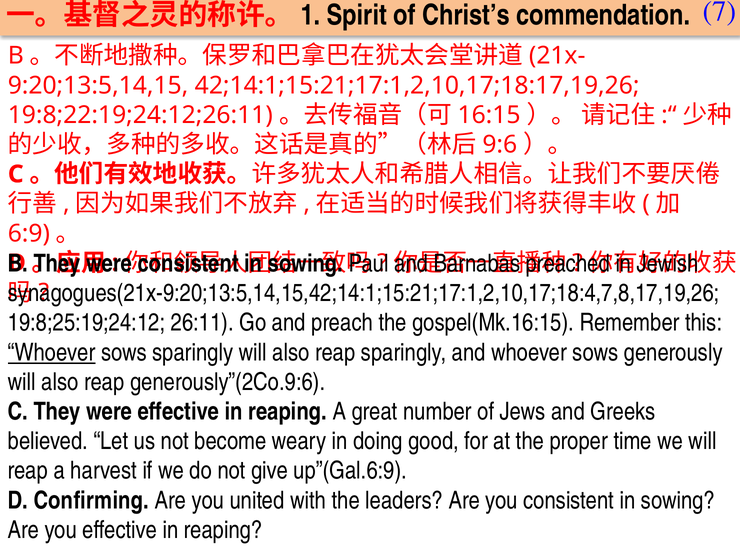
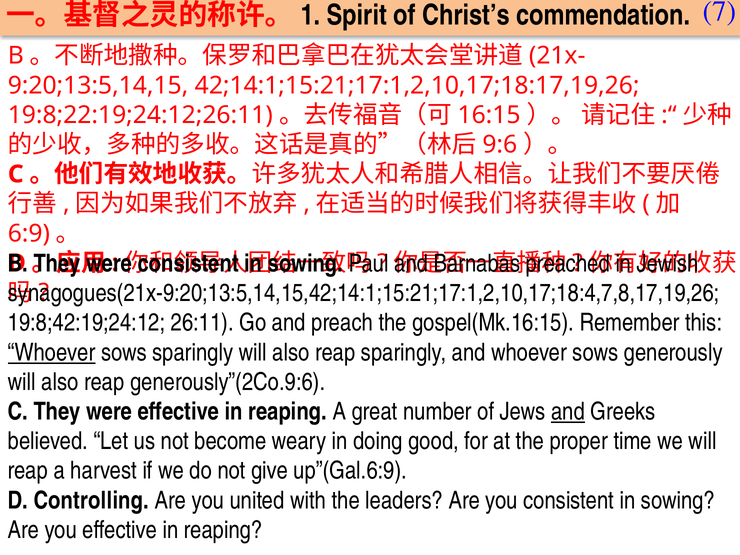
19:8;25:19;24:12: 19:8;25:19;24:12 -> 19:8;42:19;24:12
and at (568, 412) underline: none -> present
Confirming: Confirming -> Controlling
